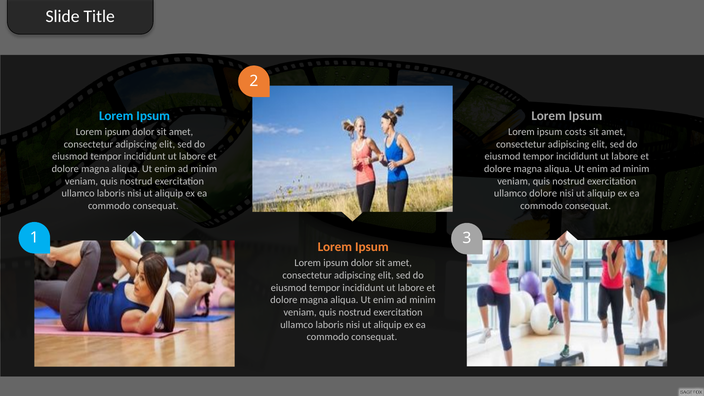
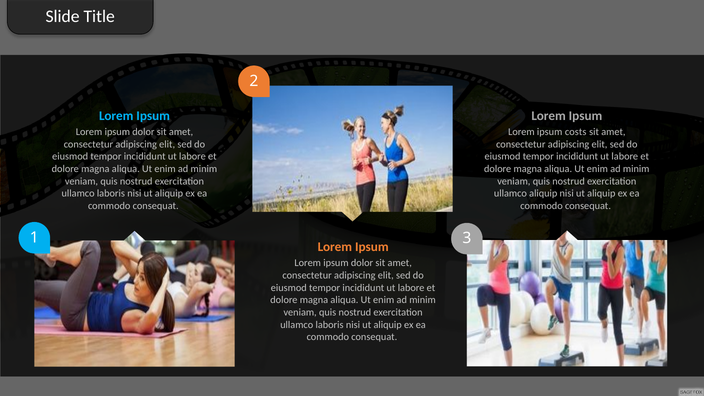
ullamco dolore: dolore -> aliquip
